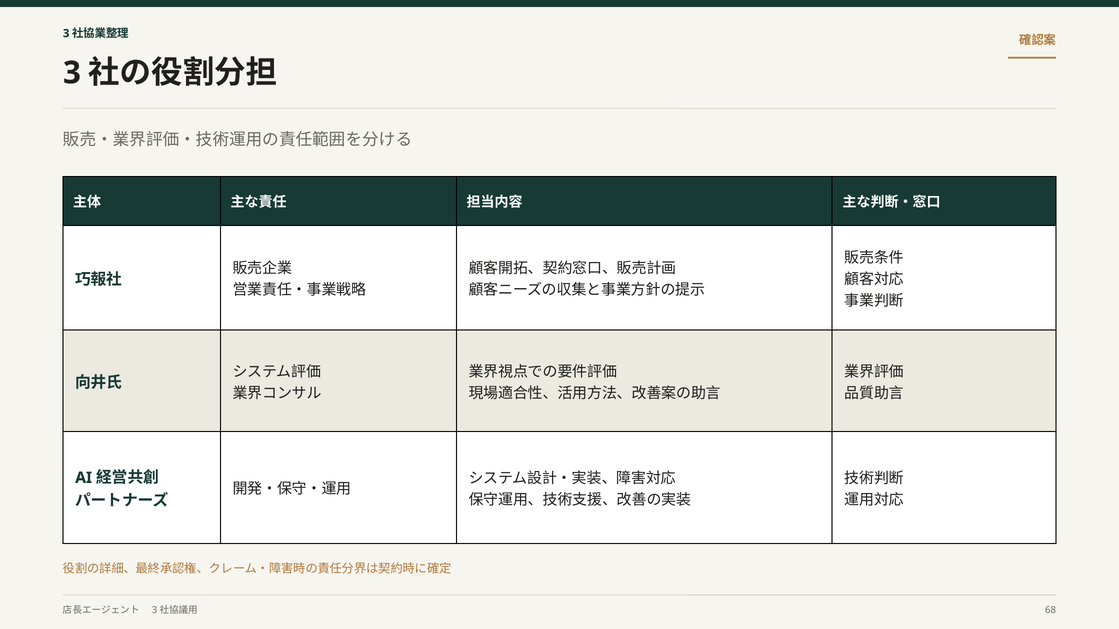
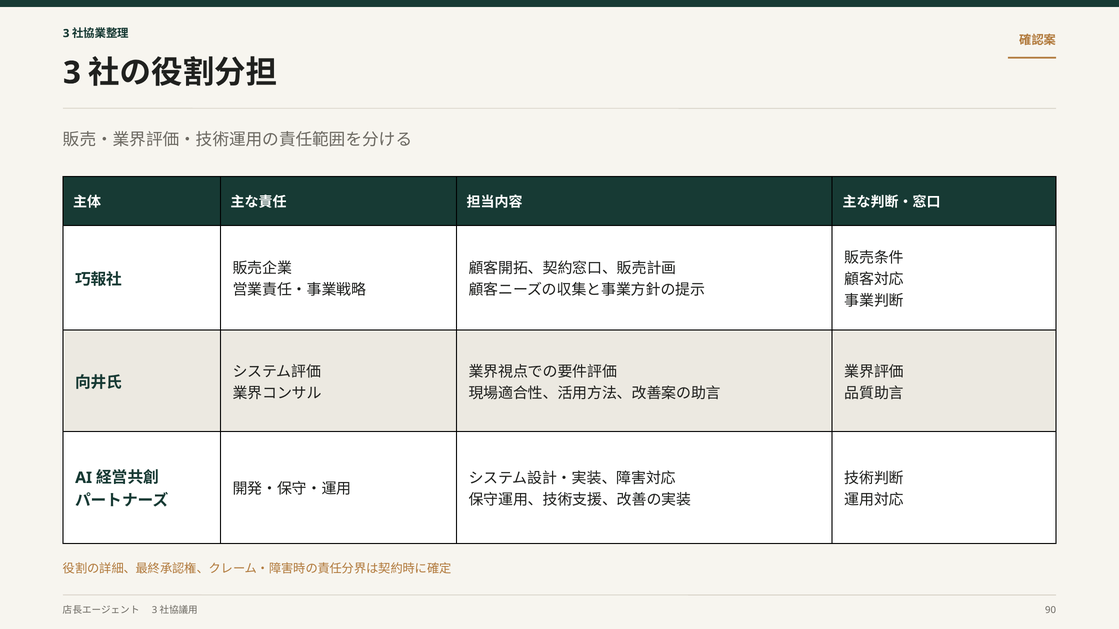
68: 68 -> 90
